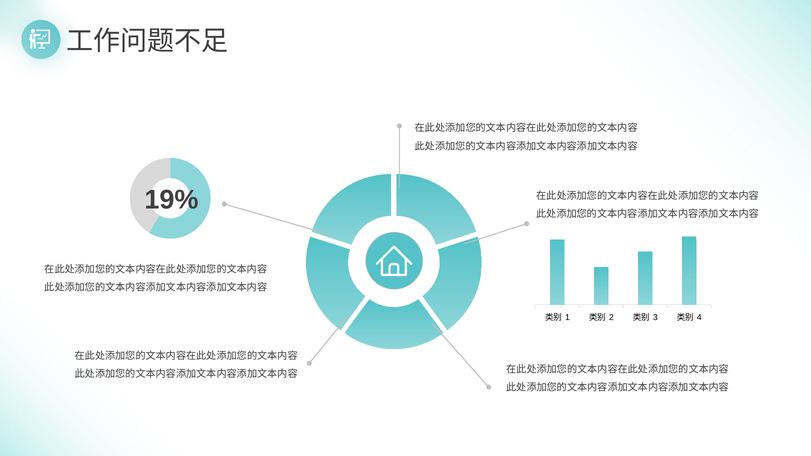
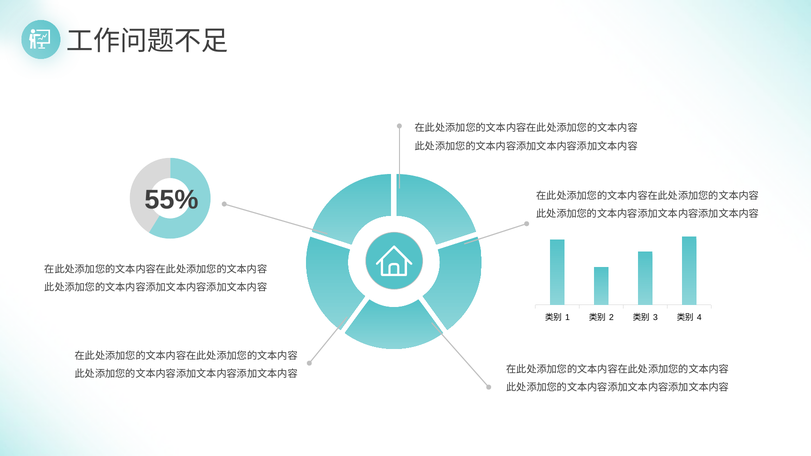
19%: 19% -> 55%
